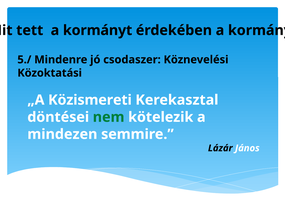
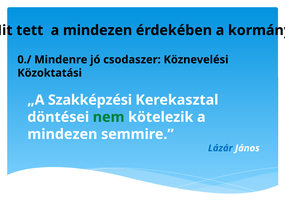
tett a kormányt: kormányt -> mindezen
5./: 5./ -> 0./
Közismereti: Közismereti -> Szakképzési
Lázár colour: black -> blue
